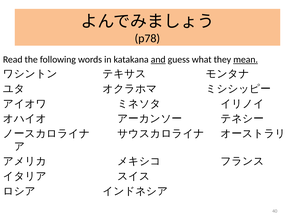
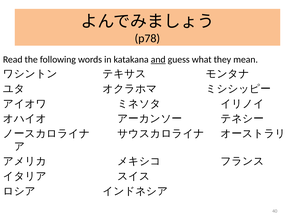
mean underline: present -> none
